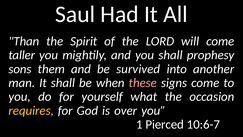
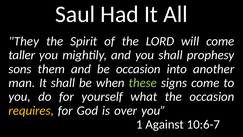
Than: Than -> They
be survived: survived -> occasion
these colour: pink -> light green
Pierced: Pierced -> Against
